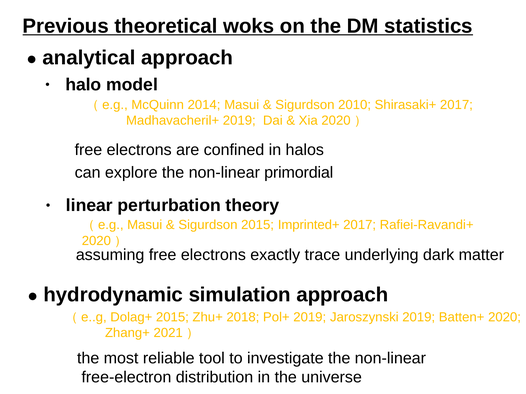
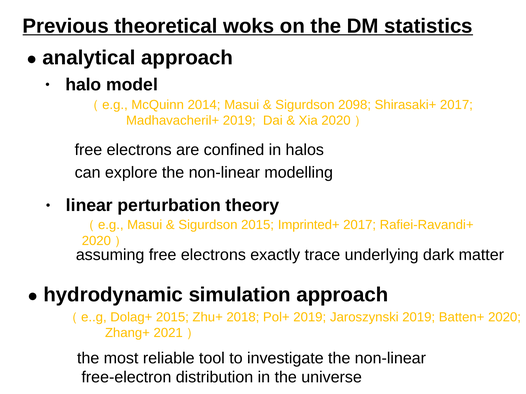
2010: 2010 -> 2098
primordial: primordial -> modelling
